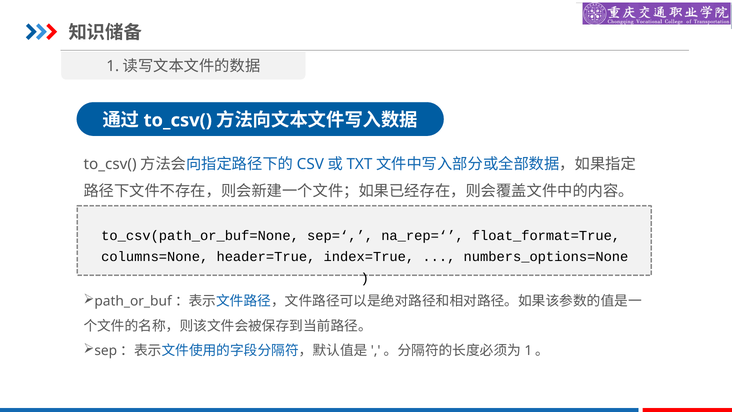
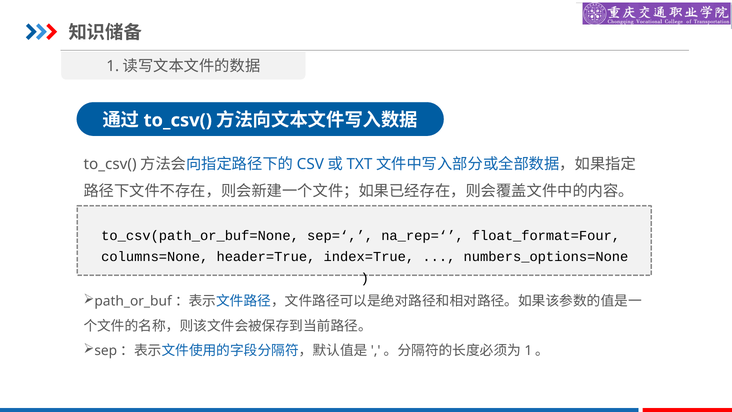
float_format=True: float_format=True -> float_format=Four
